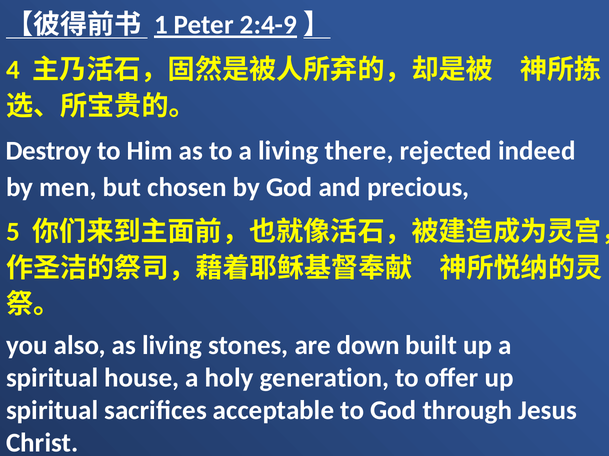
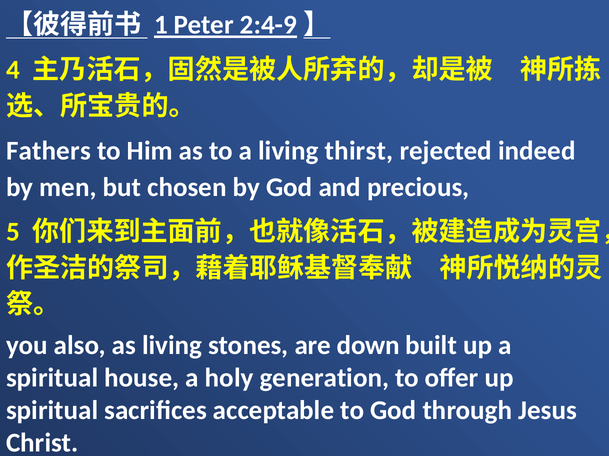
Destroy: Destroy -> Fathers
there: there -> thirst
